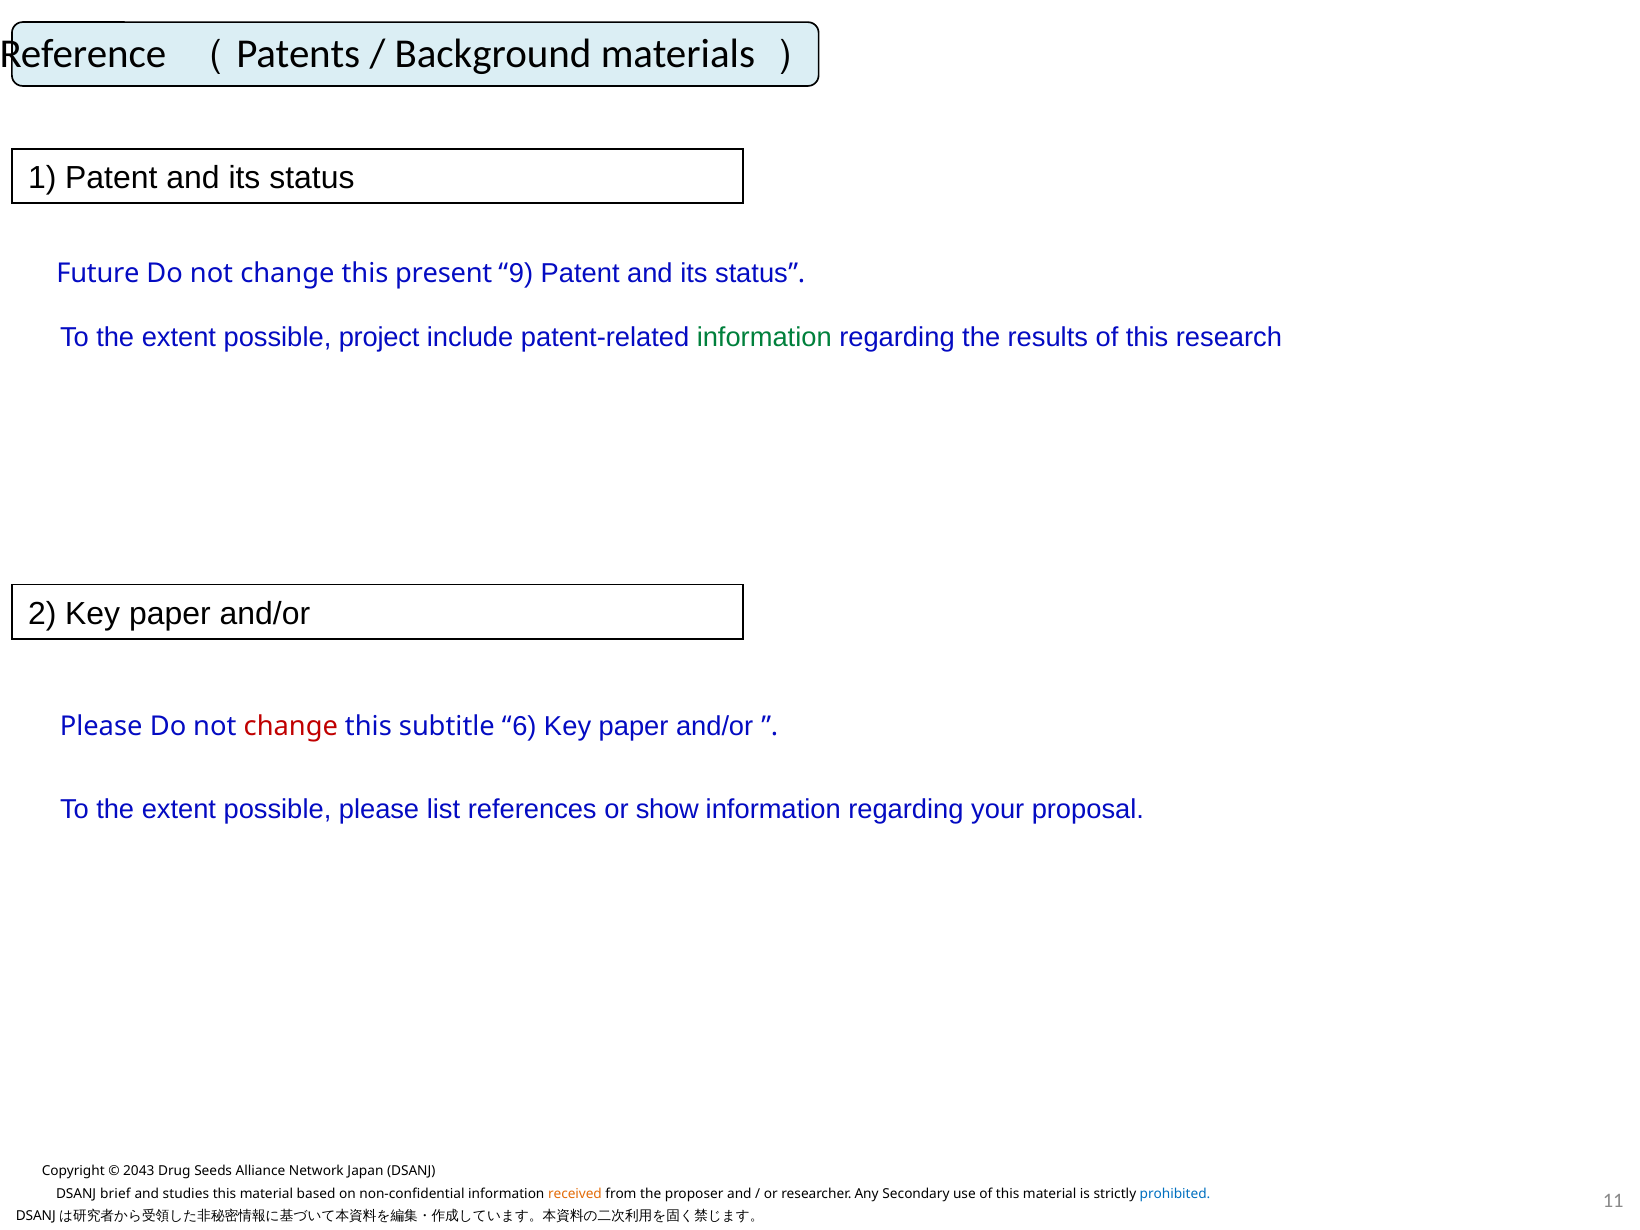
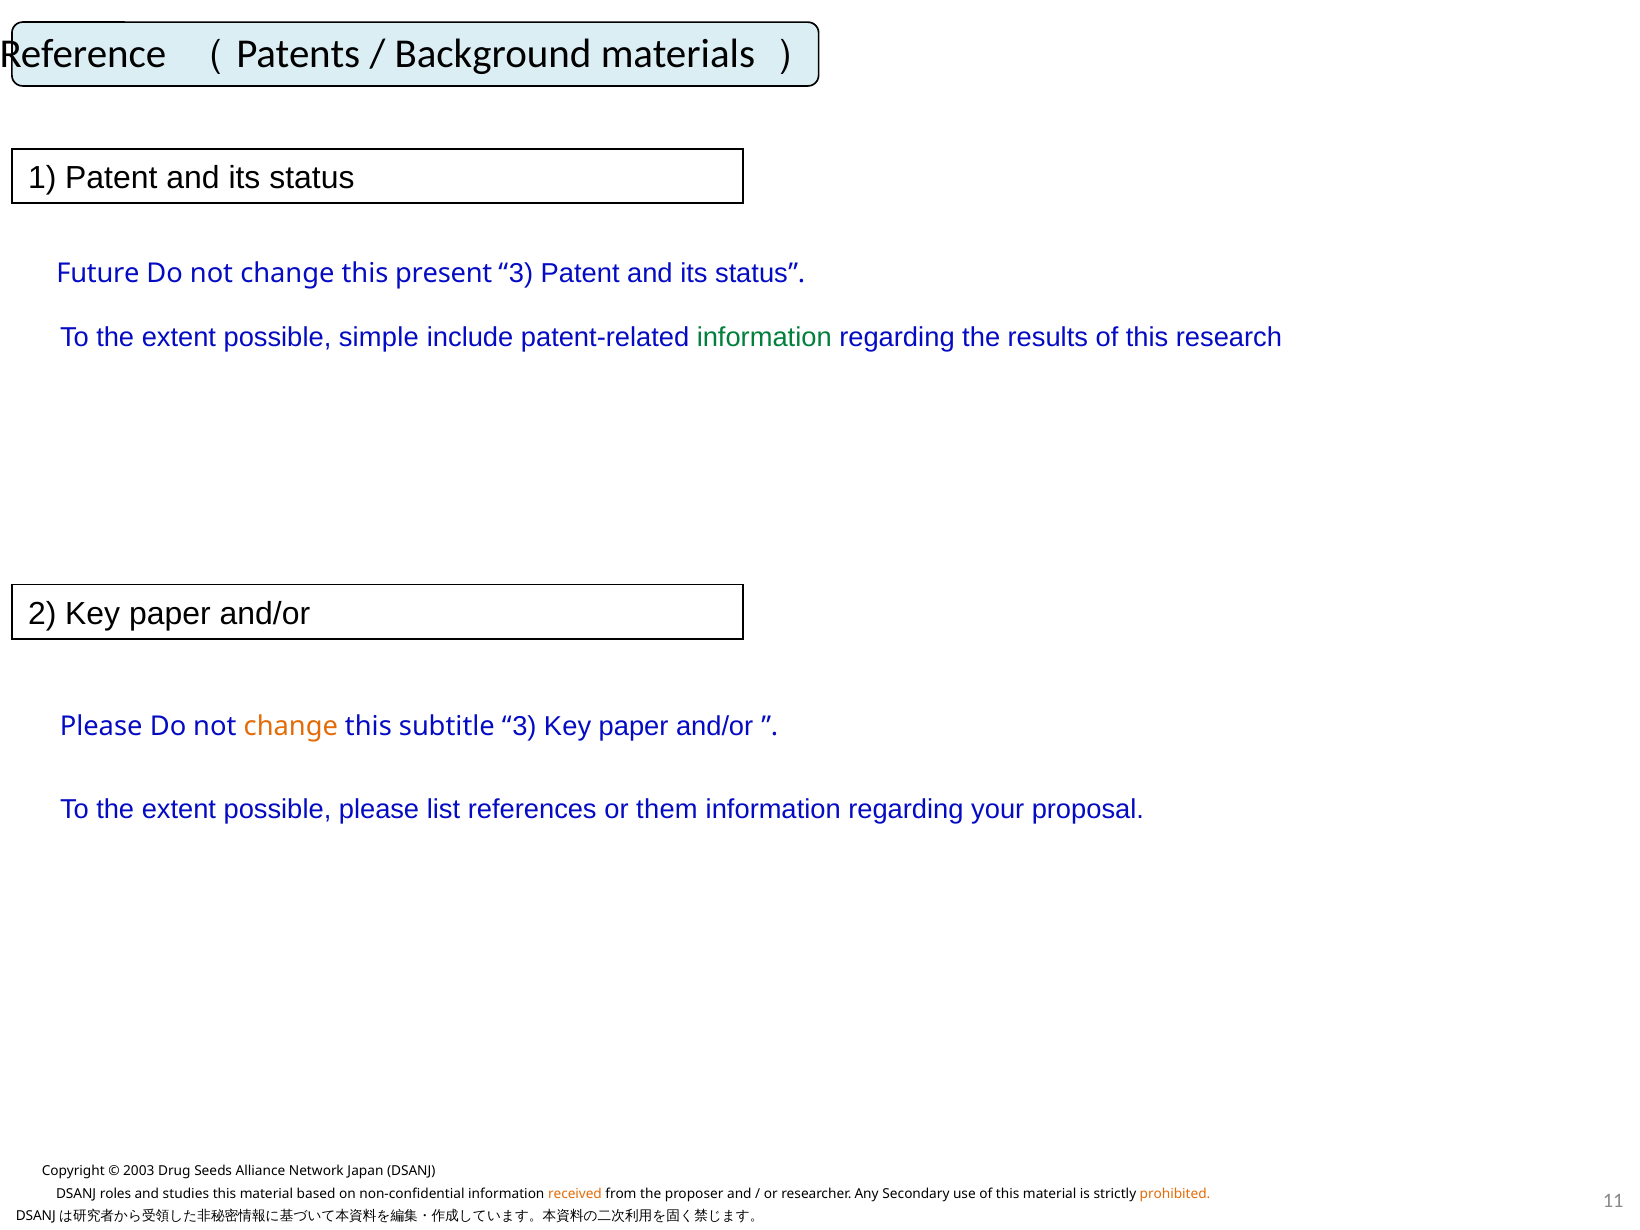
9 at (521, 273): 9 -> 3
project: project -> simple
change at (291, 726) colour: red -> orange
6 at (524, 726): 6 -> 3
show: show -> them
2043: 2043 -> 2003
brief: brief -> roles
prohibited colour: blue -> orange
